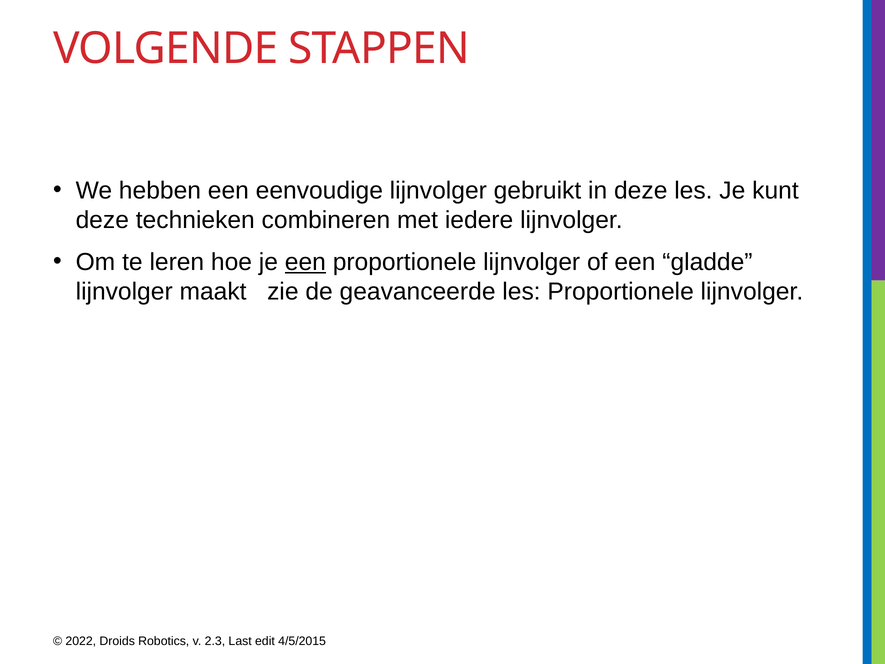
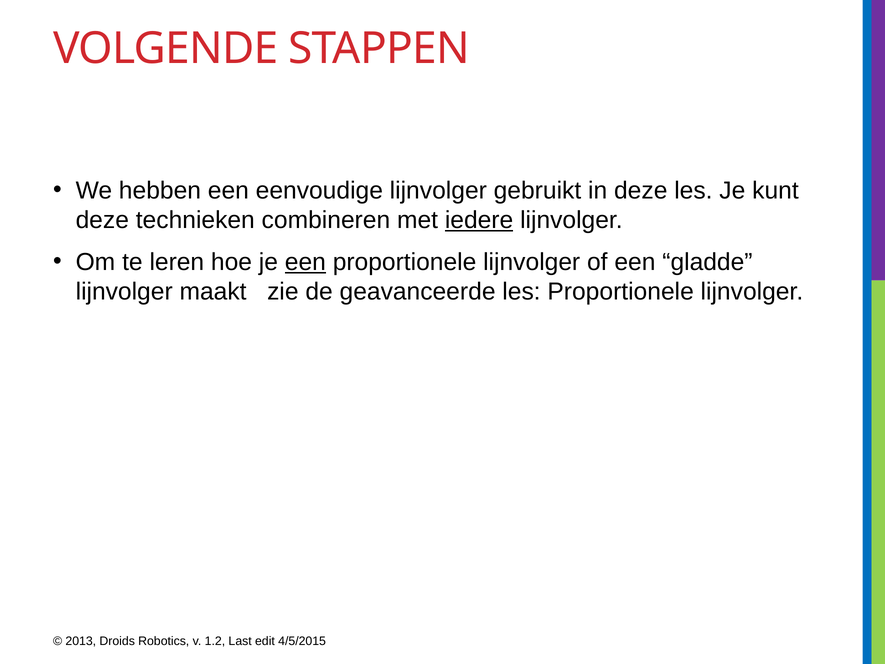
iedere underline: none -> present
2022: 2022 -> 2013
2.3: 2.3 -> 1.2
